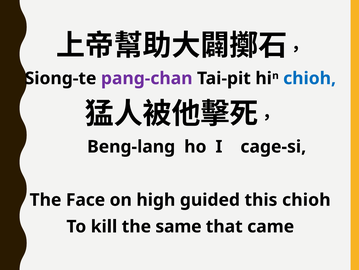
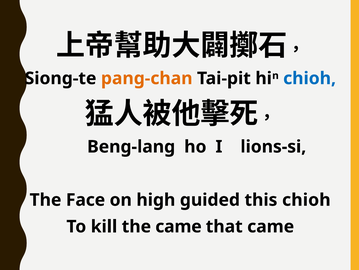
pang-chan colour: purple -> orange
cage-si: cage-si -> lions-si
the same: same -> came
